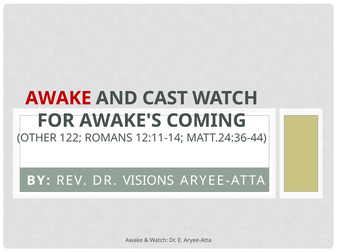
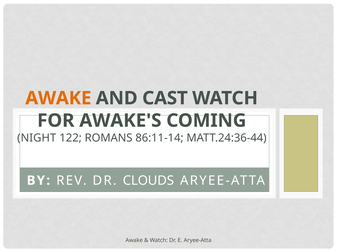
AWAKE at (58, 98) colour: red -> orange
OTHER: OTHER -> NIGHT
12:11-14: 12:11-14 -> 86:11-14
VISIONS: VISIONS -> CLOUDS
